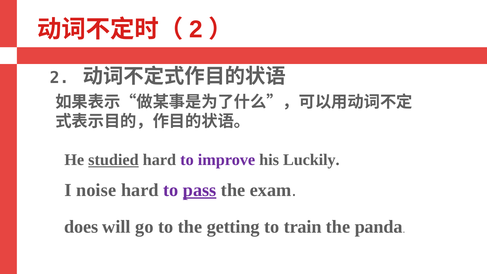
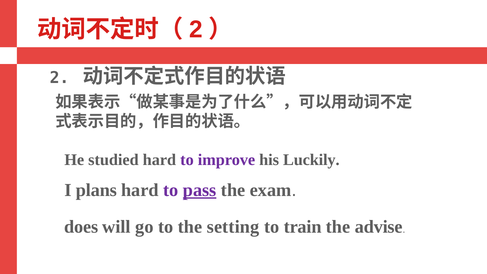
studied underline: present -> none
noise: noise -> plans
getting: getting -> setting
panda: panda -> advise
